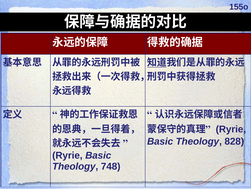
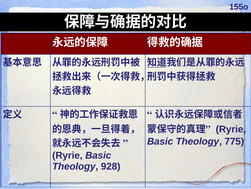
828: 828 -> 775
748: 748 -> 928
